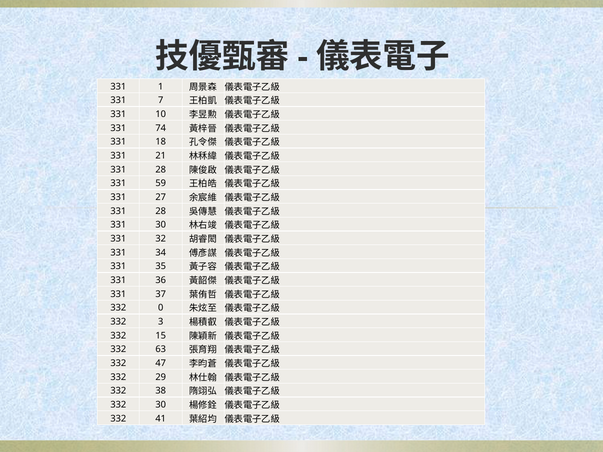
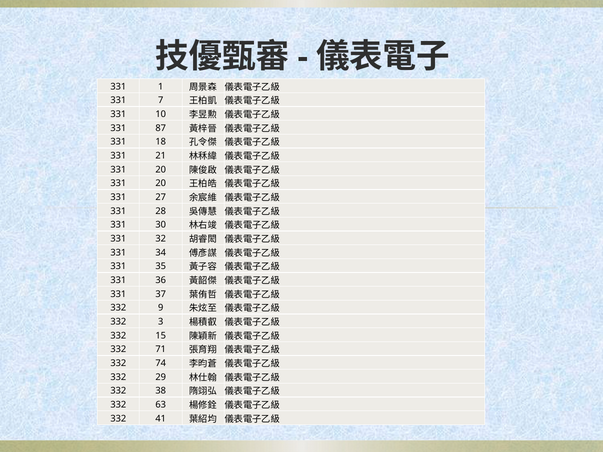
74: 74 -> 87
28 at (161, 170): 28 -> 20
59 at (161, 183): 59 -> 20
0: 0 -> 9
63: 63 -> 71
47: 47 -> 74
332 30: 30 -> 63
